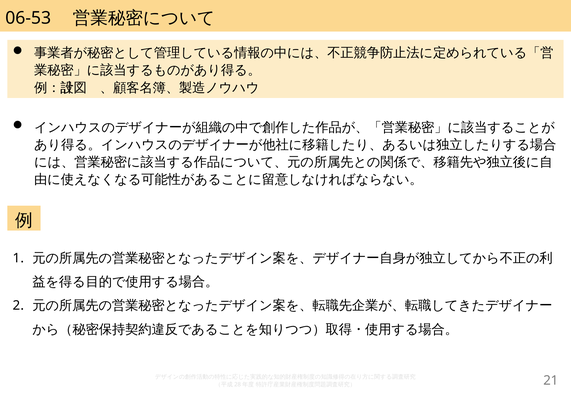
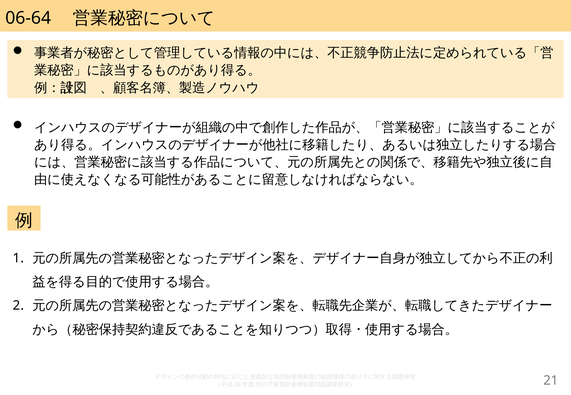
06-53: 06-53 -> 06-64
